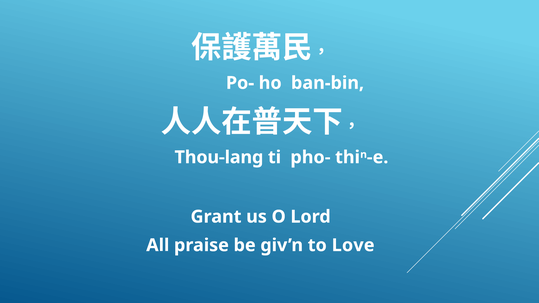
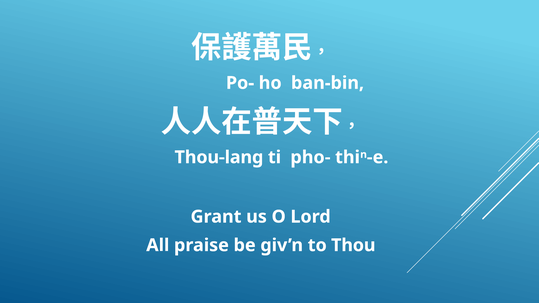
Love: Love -> Thou
